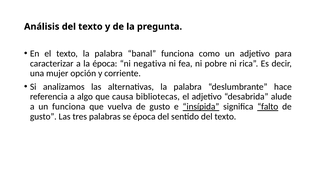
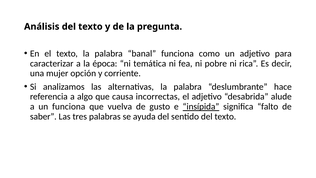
negativa: negativa -> temática
bibliotecas: bibliotecas -> incorrectas
falto underline: present -> none
gusto at (43, 116): gusto -> saber
se época: época -> ayuda
